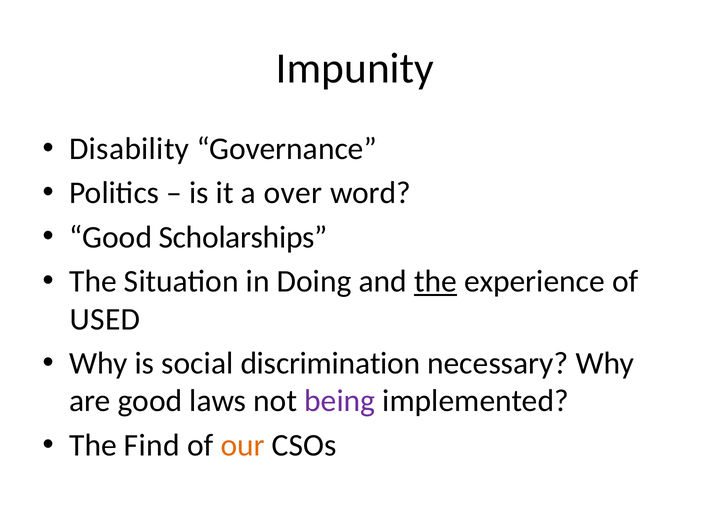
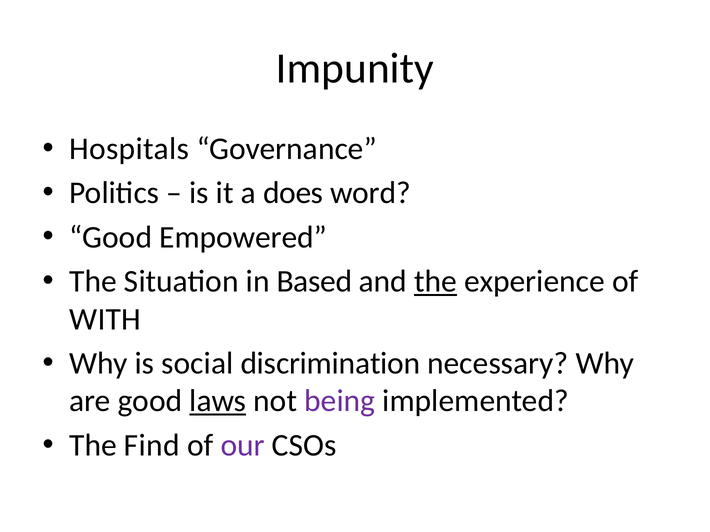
Disability: Disability -> Hospitals
over: over -> does
Scholarships: Scholarships -> Empowered
Doing: Doing -> Based
USED: USED -> WITH
laws underline: none -> present
our colour: orange -> purple
